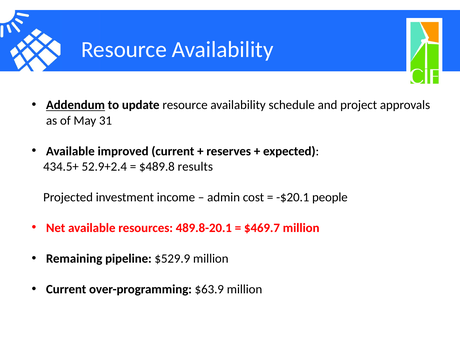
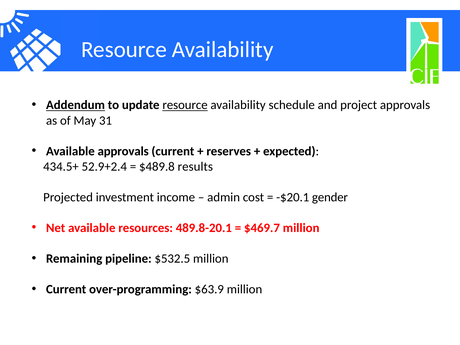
resource at (185, 105) underline: none -> present
Available improved: improved -> approvals
people: people -> gender
$529.9: $529.9 -> $532.5
